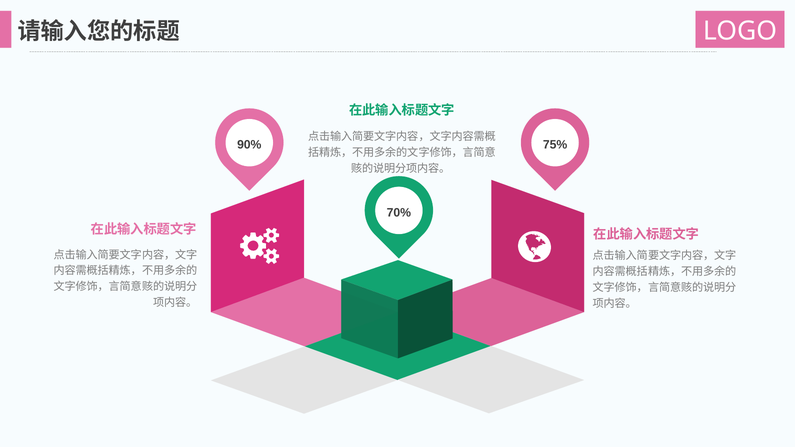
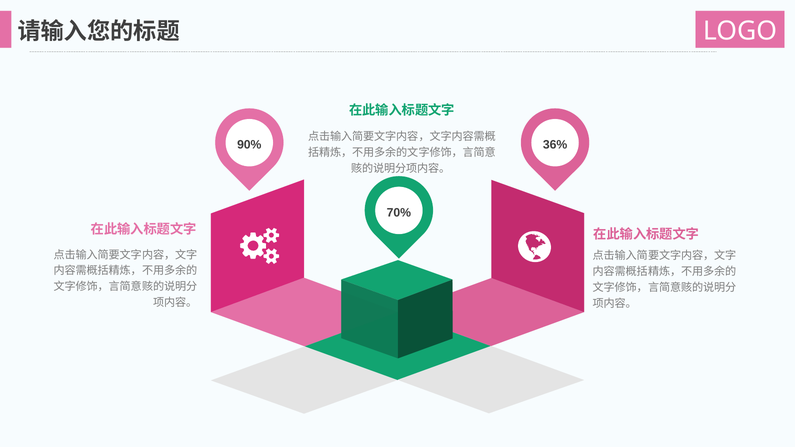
75%: 75% -> 36%
